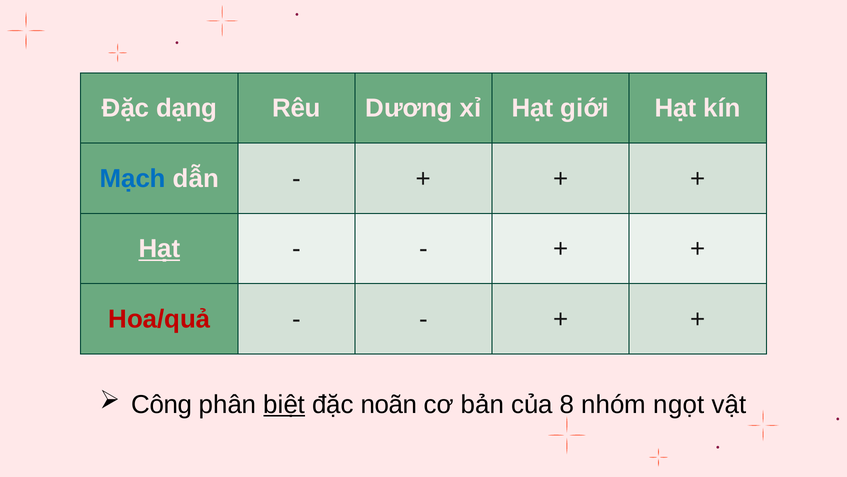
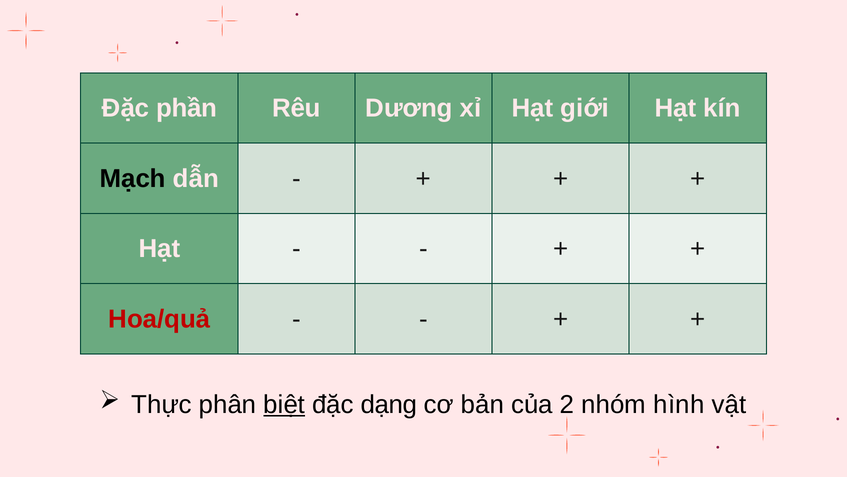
dạng: dạng -> phần
Mạch colour: blue -> black
Hạt at (159, 249) underline: present -> none
Công: Công -> Thực
noãn: noãn -> dạng
8: 8 -> 2
ngọt: ngọt -> hình
